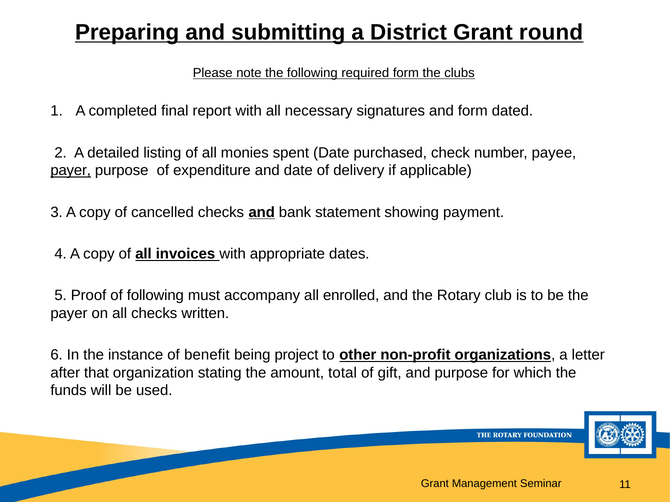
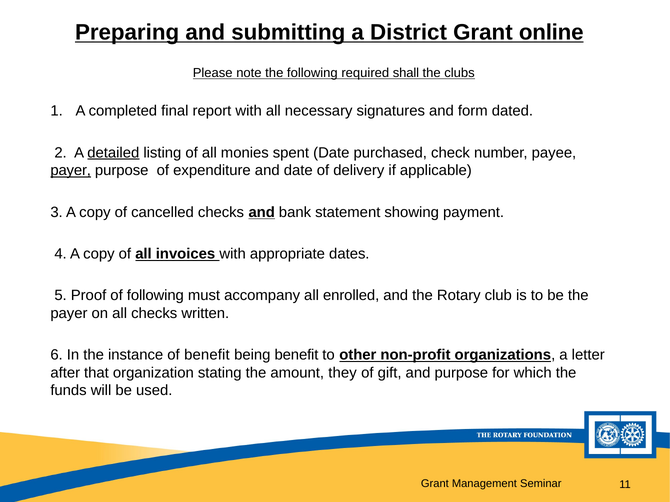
round: round -> online
required form: form -> shall
detailed underline: none -> present
being project: project -> benefit
total: total -> they
